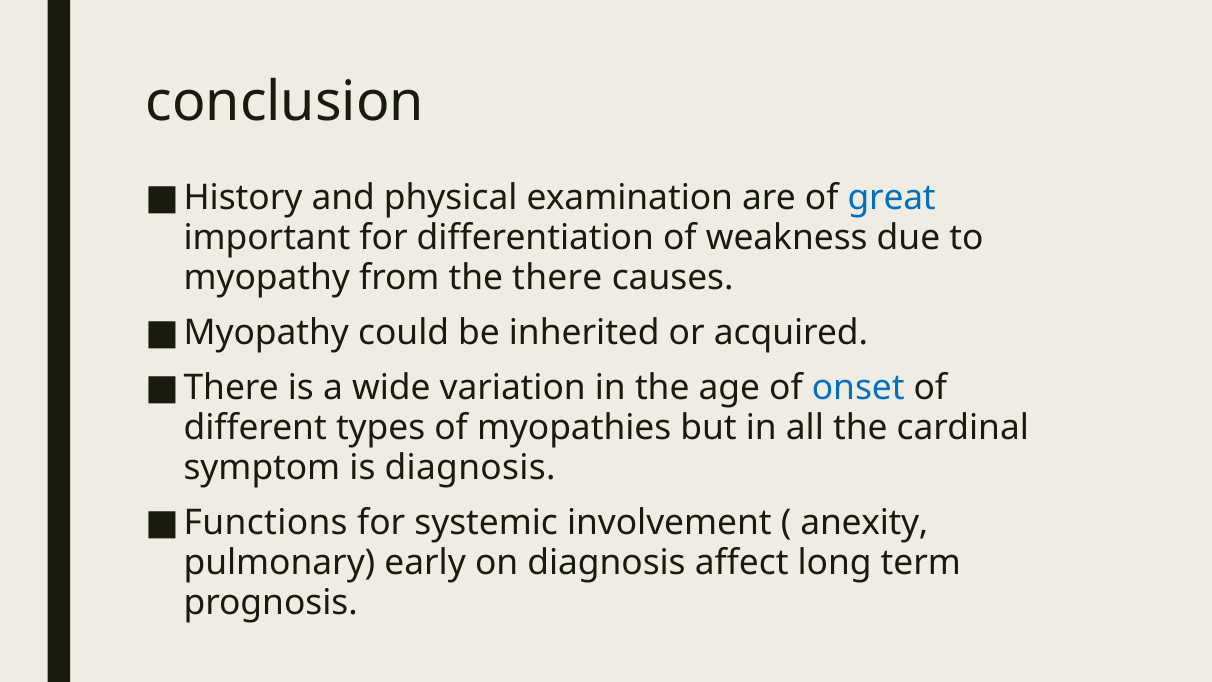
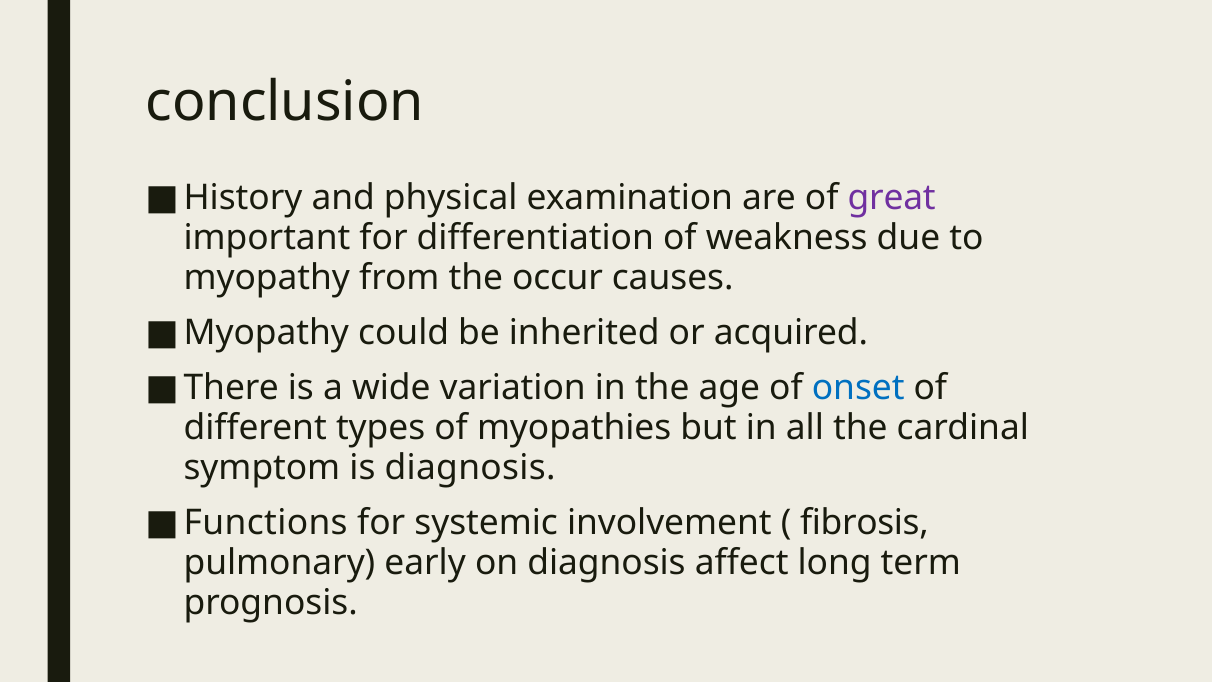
great colour: blue -> purple
the there: there -> occur
anexity: anexity -> fibrosis
